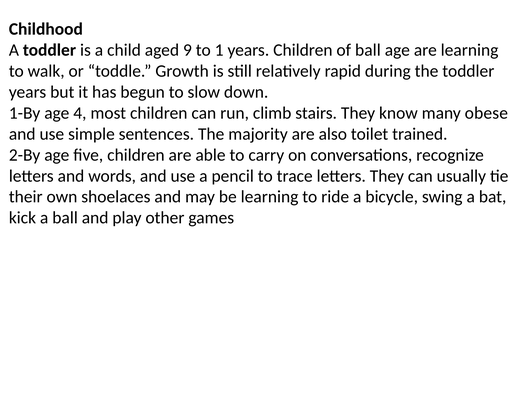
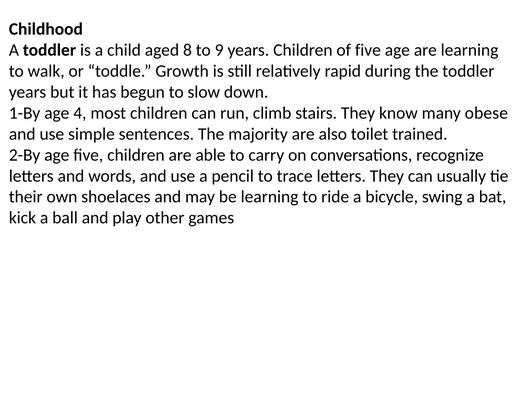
9: 9 -> 8
1: 1 -> 9
of ball: ball -> five
